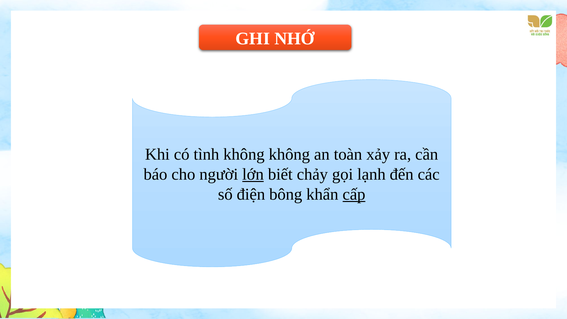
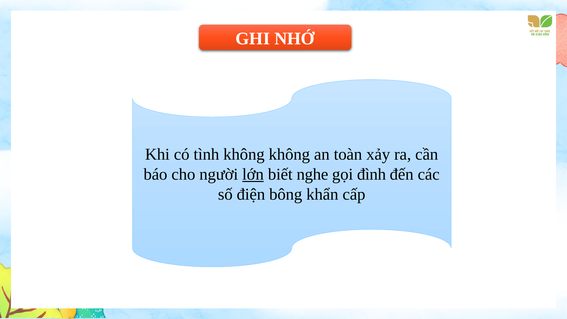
chảy: chảy -> nghe
lạnh: lạnh -> đình
cấp underline: present -> none
